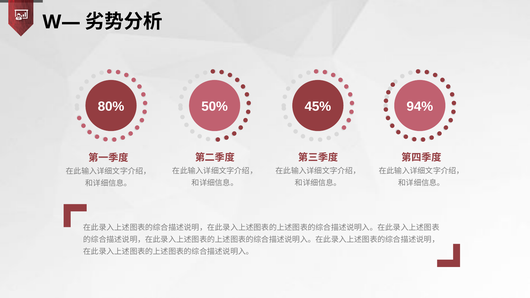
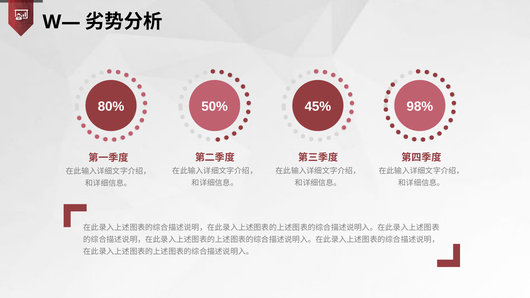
94%: 94% -> 98%
